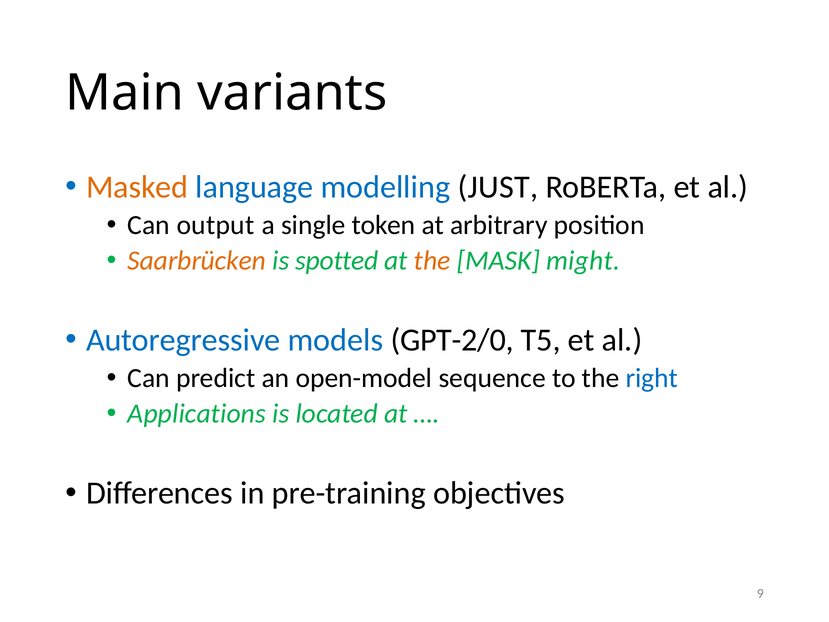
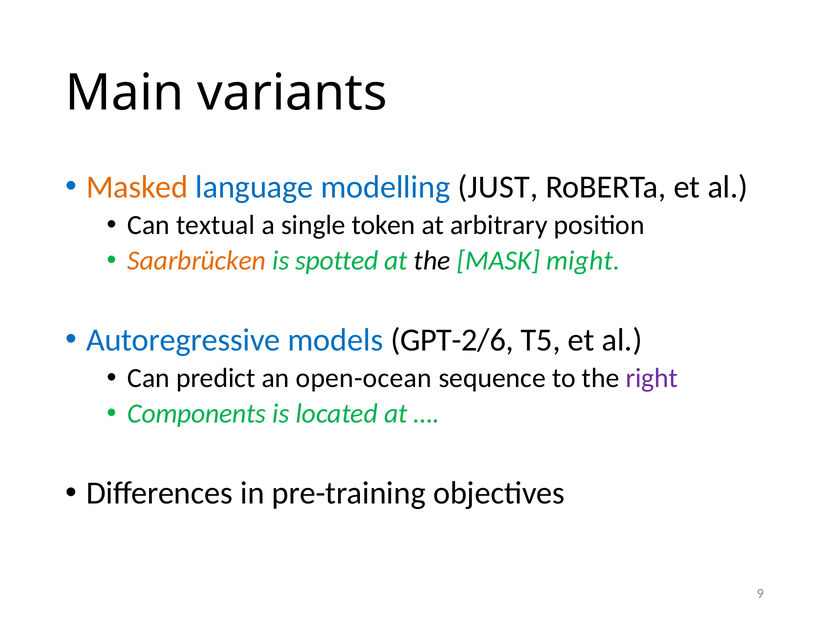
output: output -> textual
the at (432, 261) colour: orange -> black
GPT-2/0: GPT-2/0 -> GPT-2/6
open-model: open-model -> open-ocean
right colour: blue -> purple
Applications: Applications -> Components
